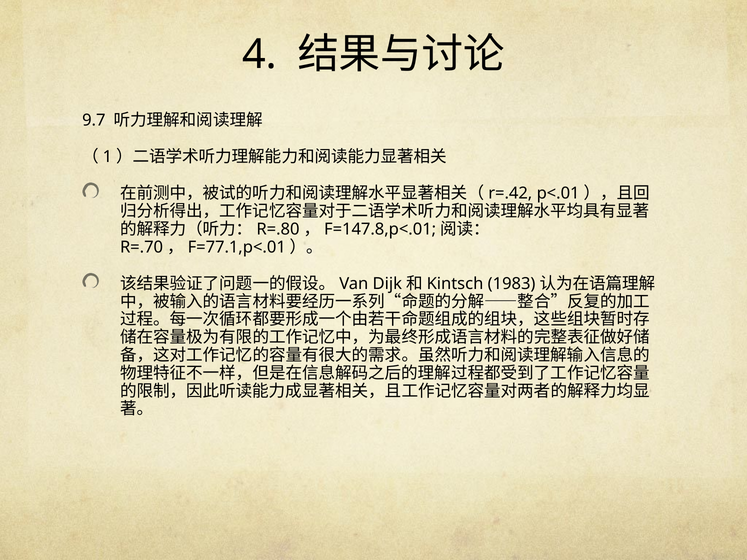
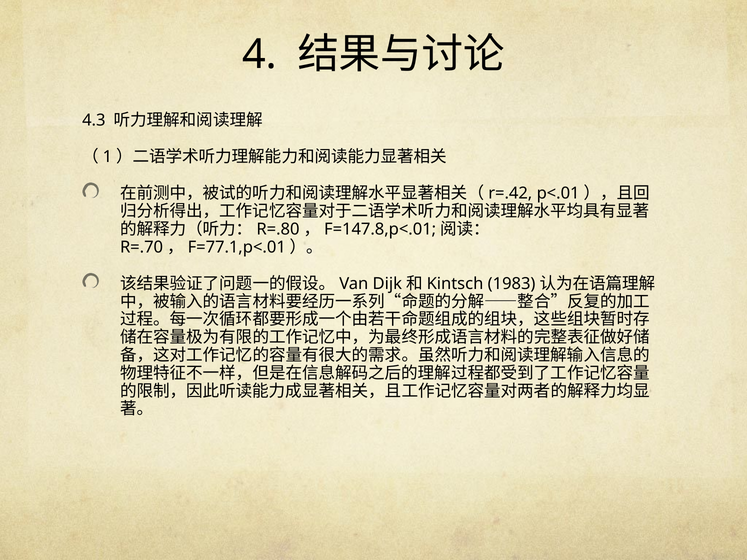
9.7: 9.7 -> 4.3
